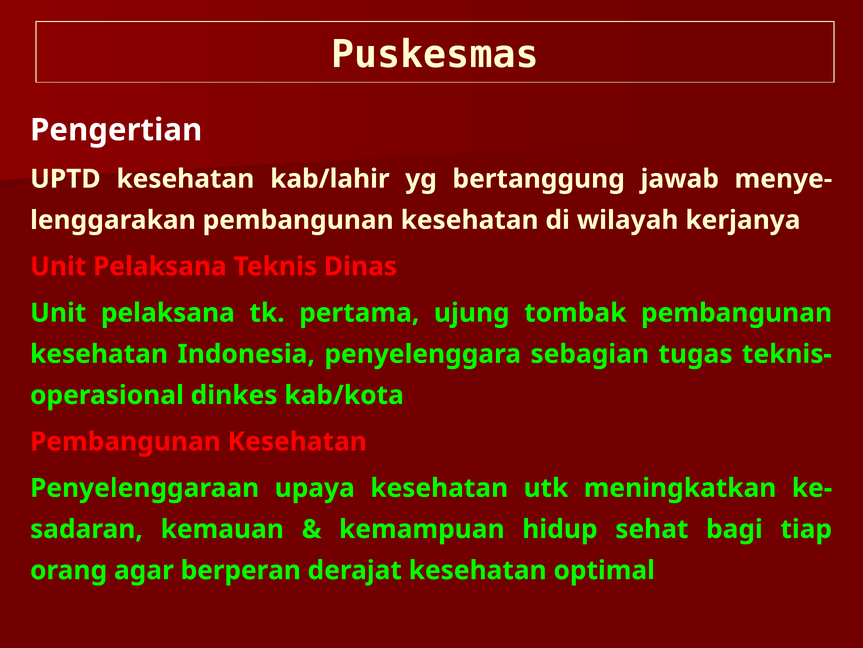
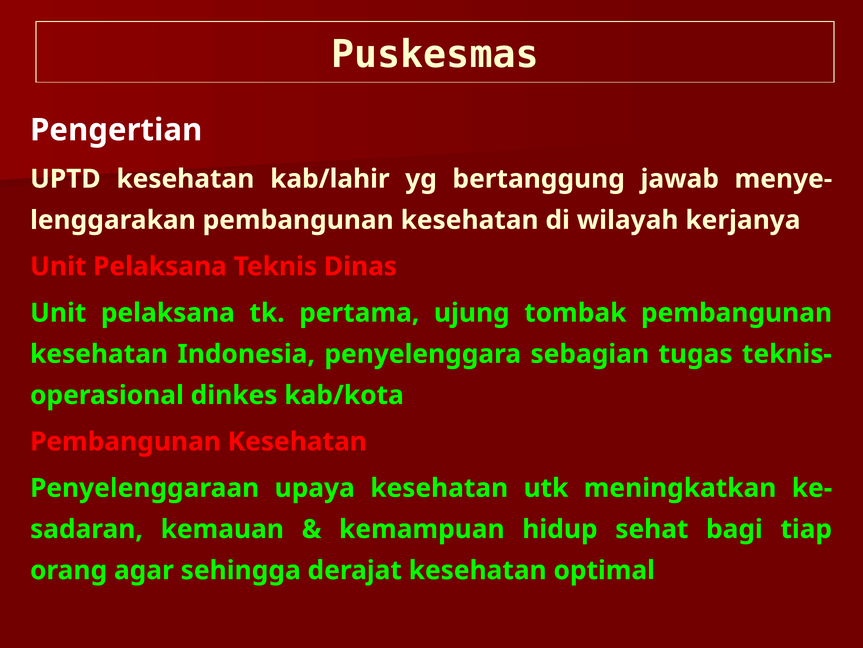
berperan: berperan -> sehingga
